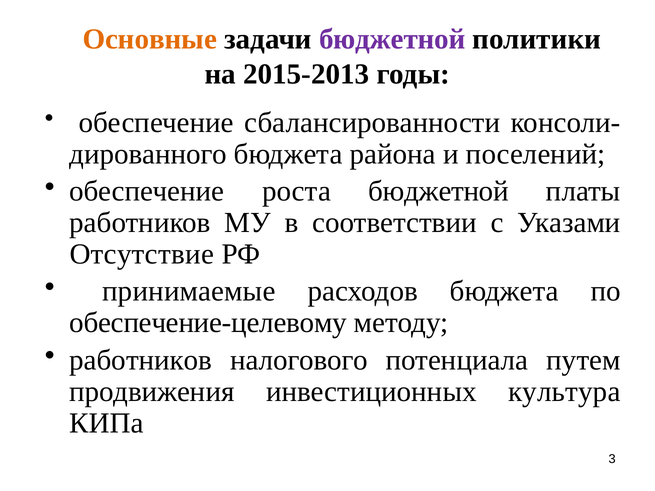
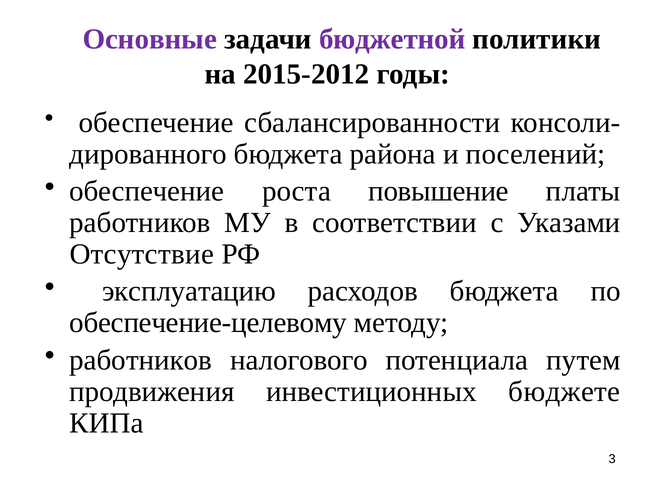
Основные colour: orange -> purple
2015-2013: 2015-2013 -> 2015-2012
роста бюджетной: бюджетной -> повышение
принимаемые: принимаемые -> эксплуатацию
культура: культура -> бюджете
